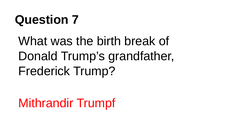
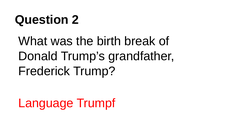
7: 7 -> 2
Mithrandir: Mithrandir -> Language
